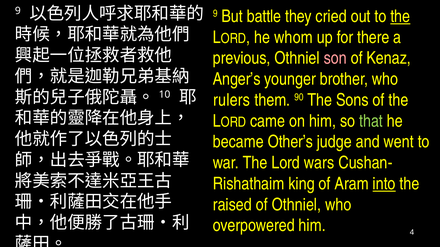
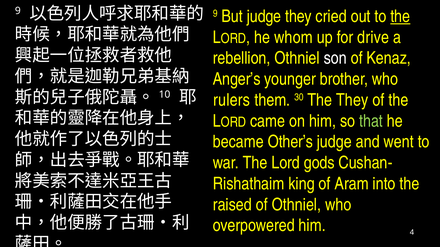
But battle: battle -> judge
there: there -> drive
previous: previous -> rebellion
son colour: pink -> white
90: 90 -> 30
The Sons: Sons -> They
wars: wars -> gods
into underline: present -> none
